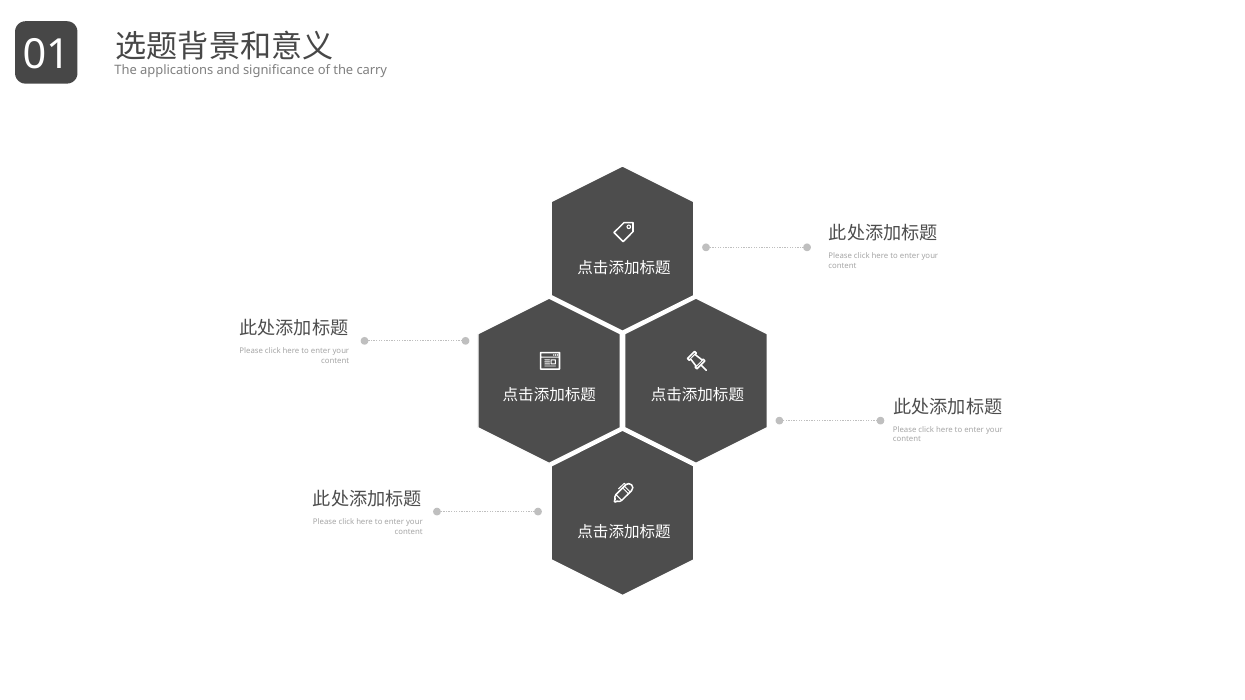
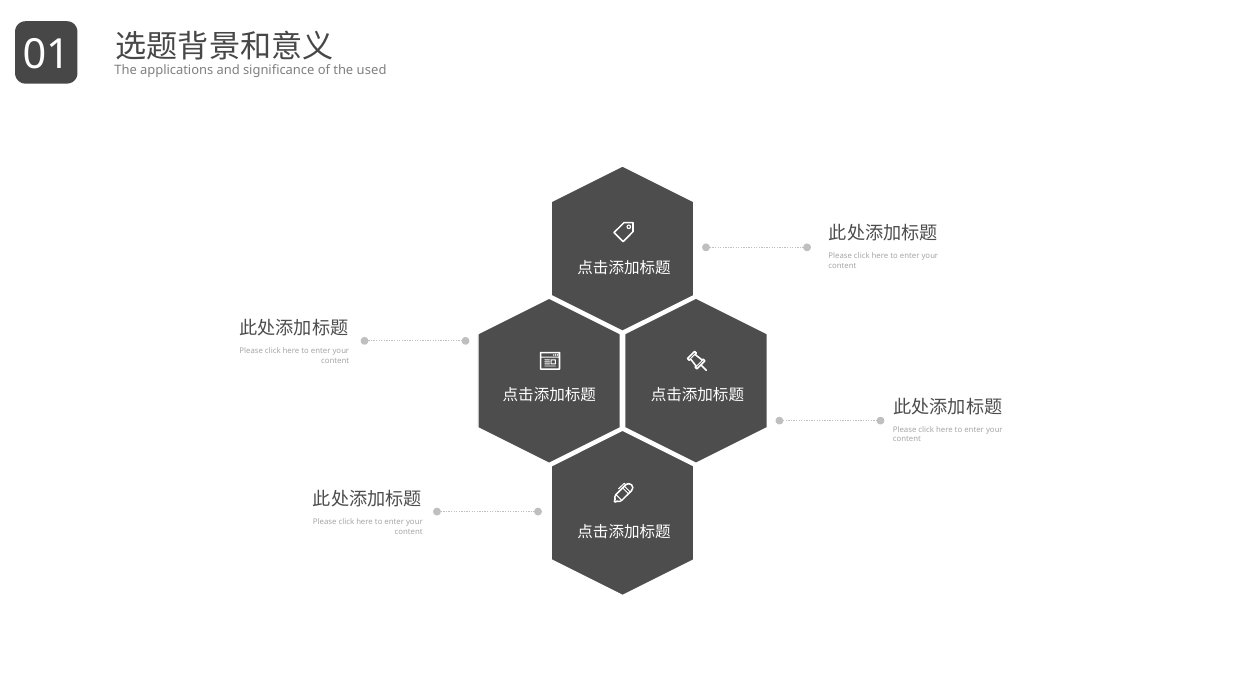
carry: carry -> used
